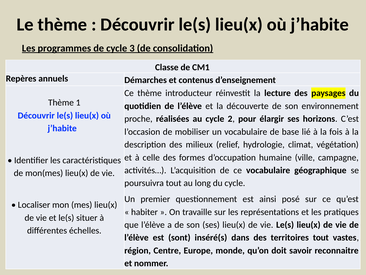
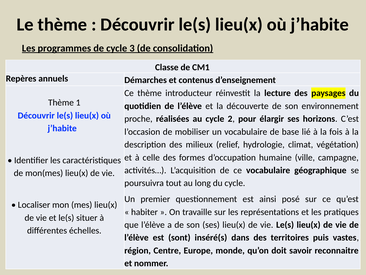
territoires tout: tout -> puis
